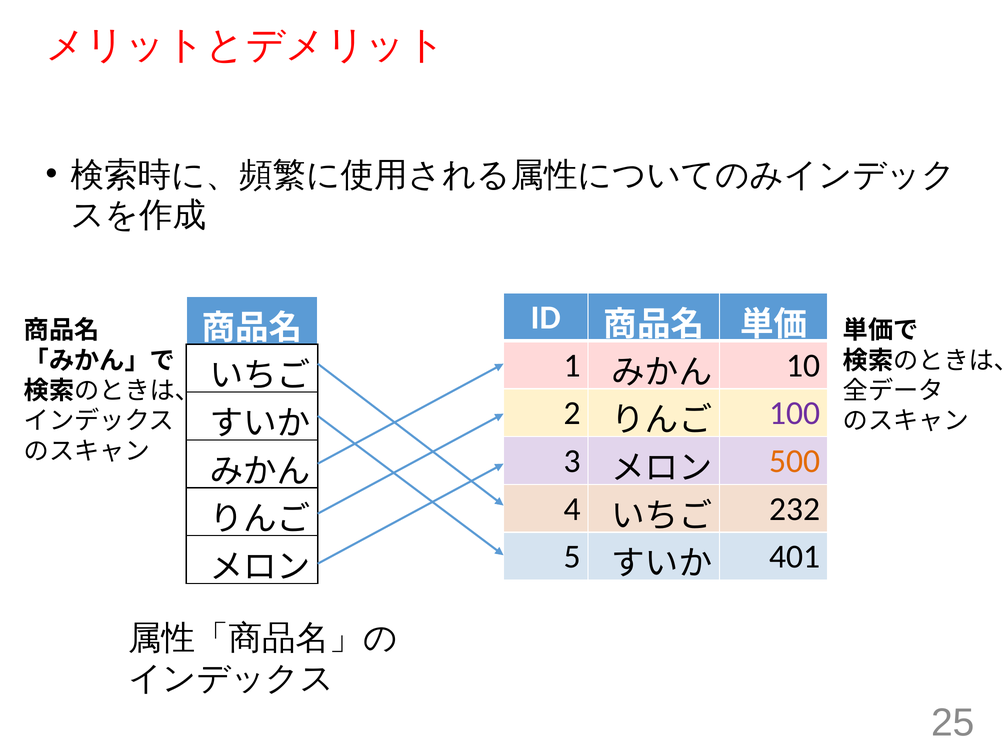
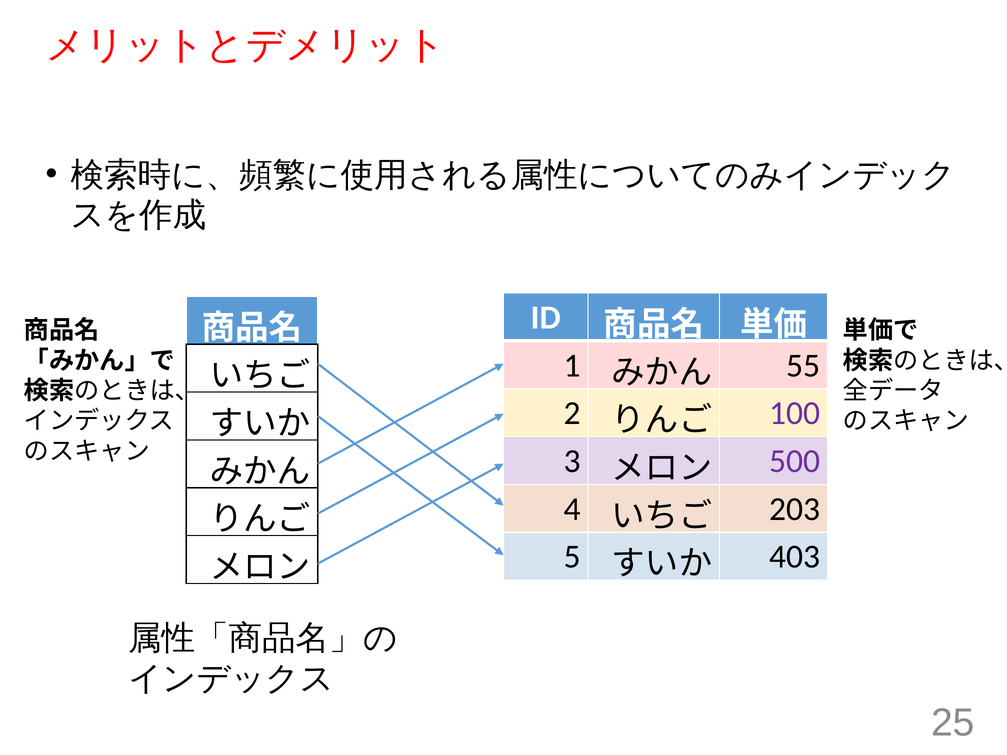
10: 10 -> 55
500 colour: orange -> purple
232: 232 -> 203
401: 401 -> 403
